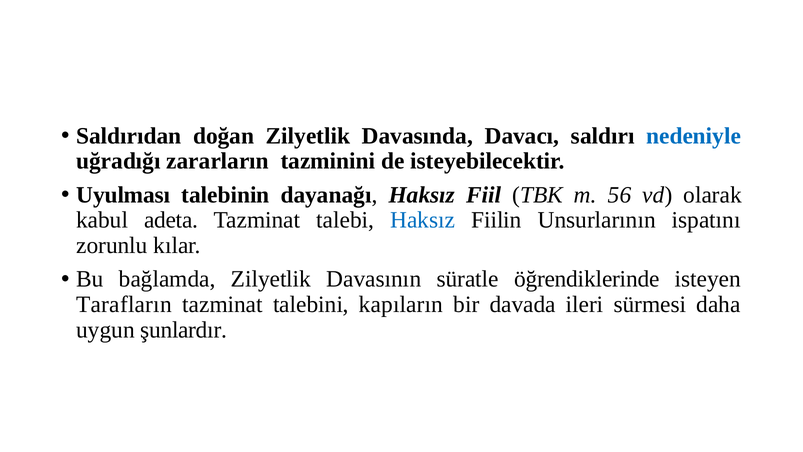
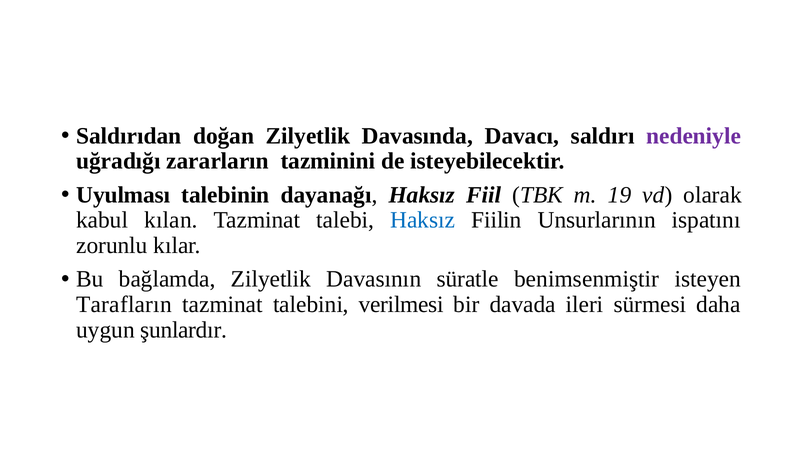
nedeniyle colour: blue -> purple
56: 56 -> 19
adeta: adeta -> kılan
öğrendiklerinde: öğrendiklerinde -> benimsenmiştir
kapıların: kapıların -> verilmesi
